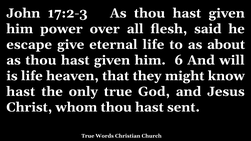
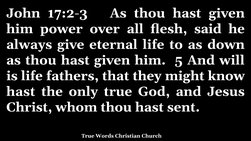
escape: escape -> always
about: about -> down
6: 6 -> 5
heaven: heaven -> fathers
